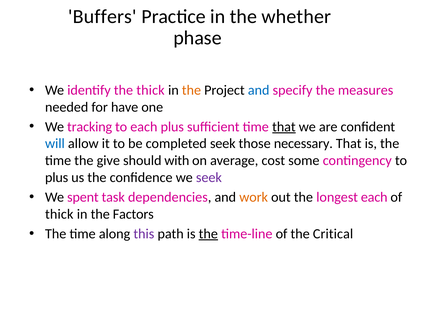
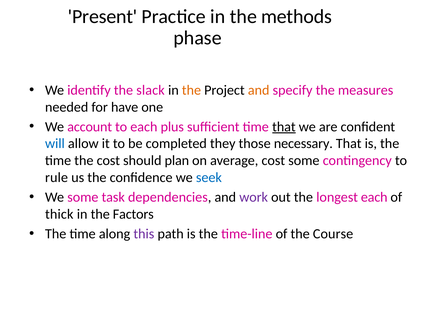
Buffers: Buffers -> Present
whether: whether -> methods
the thick: thick -> slack
and at (259, 90) colour: blue -> orange
tracking: tracking -> account
completed seek: seek -> they
the give: give -> cost
with: with -> plan
plus at (57, 178): plus -> rule
seek at (209, 178) colour: purple -> blue
We spent: spent -> some
work colour: orange -> purple
the at (208, 234) underline: present -> none
Critical: Critical -> Course
